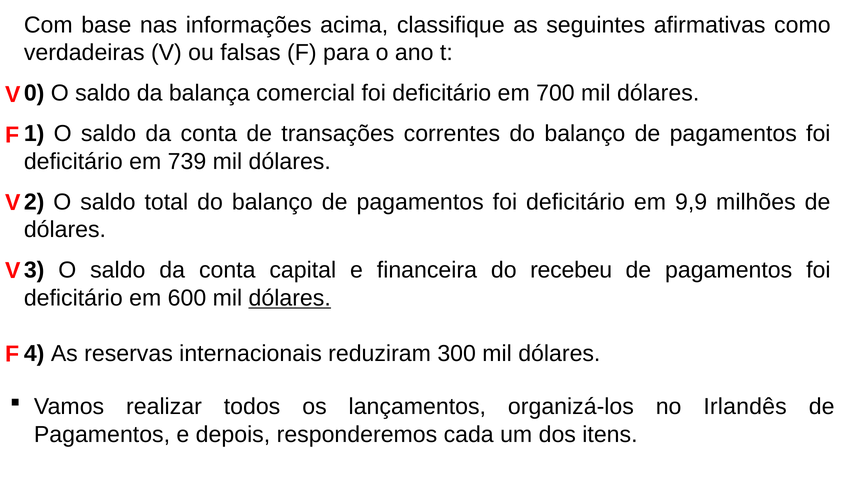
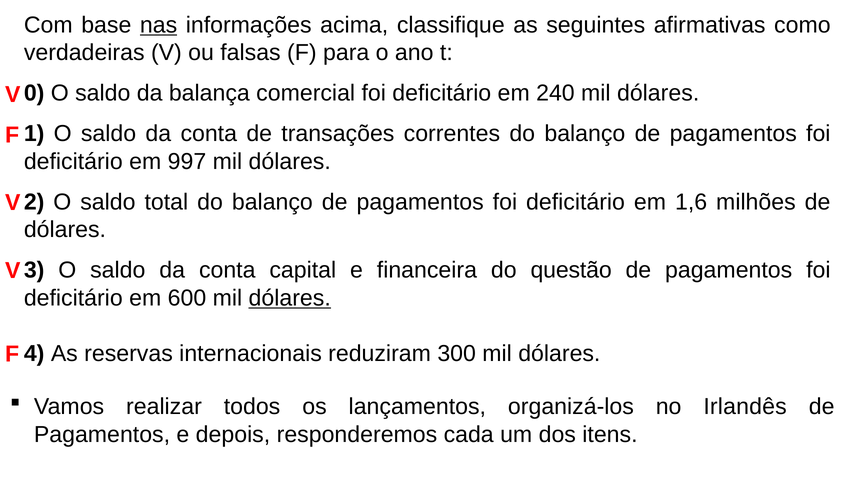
nas underline: none -> present
700: 700 -> 240
739: 739 -> 997
9,9: 9,9 -> 1,6
recebeu: recebeu -> questão
